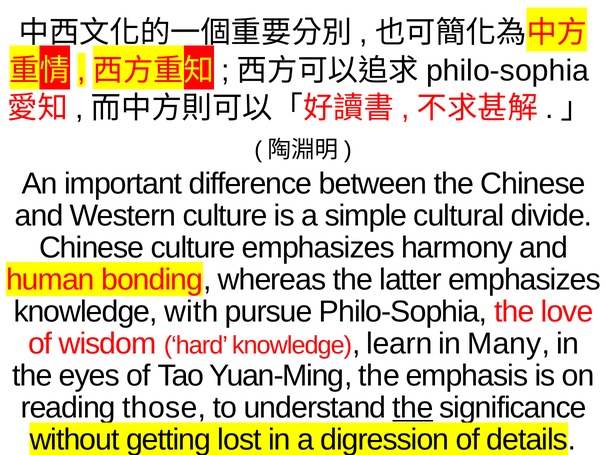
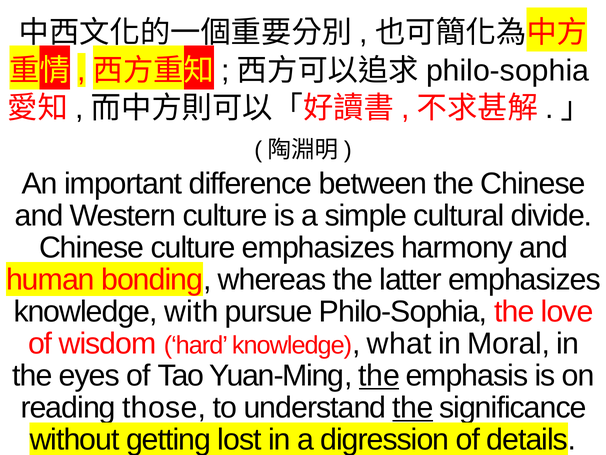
learn: learn -> what
Many: Many -> Moral
the at (379, 375) underline: none -> present
